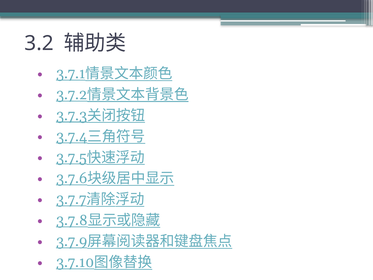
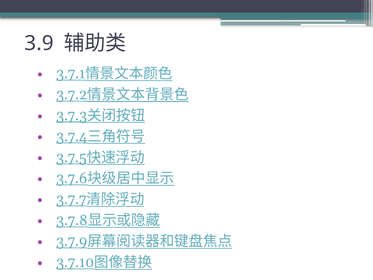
3.2: 3.2 -> 3.9
